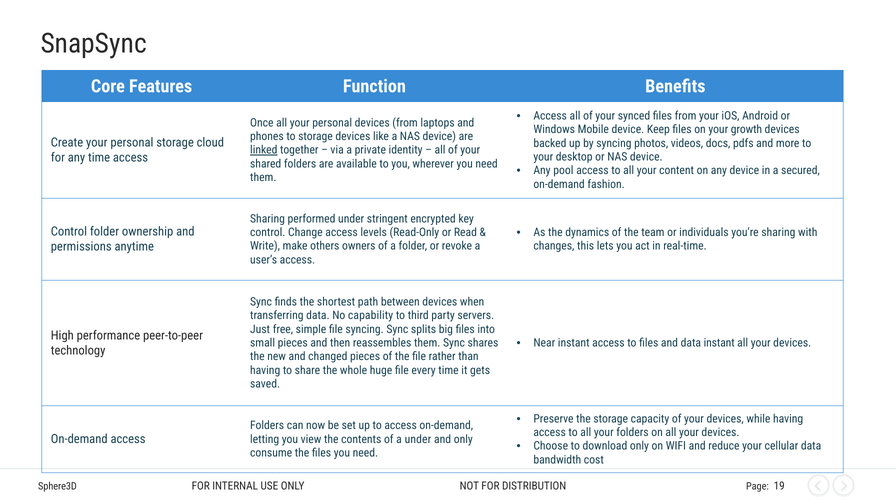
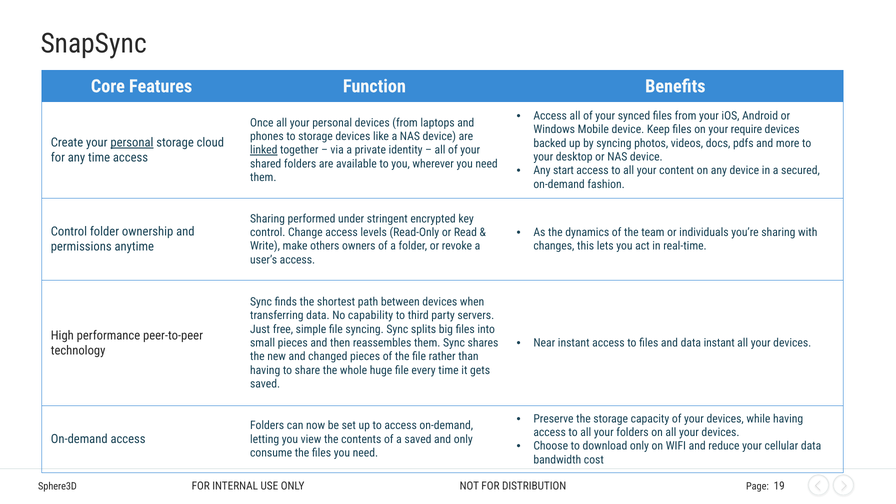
growth: growth -> require
personal at (132, 143) underline: none -> present
pool: pool -> start
a under: under -> saved
